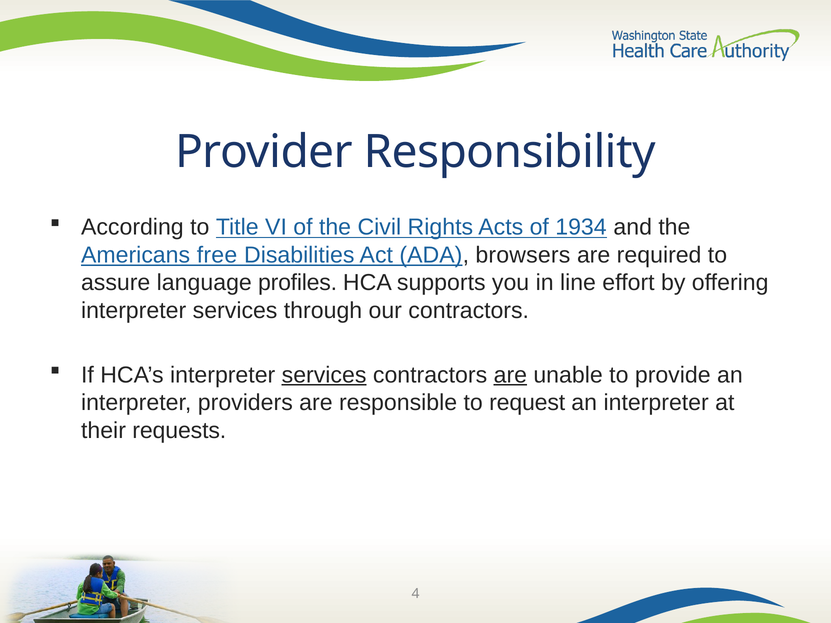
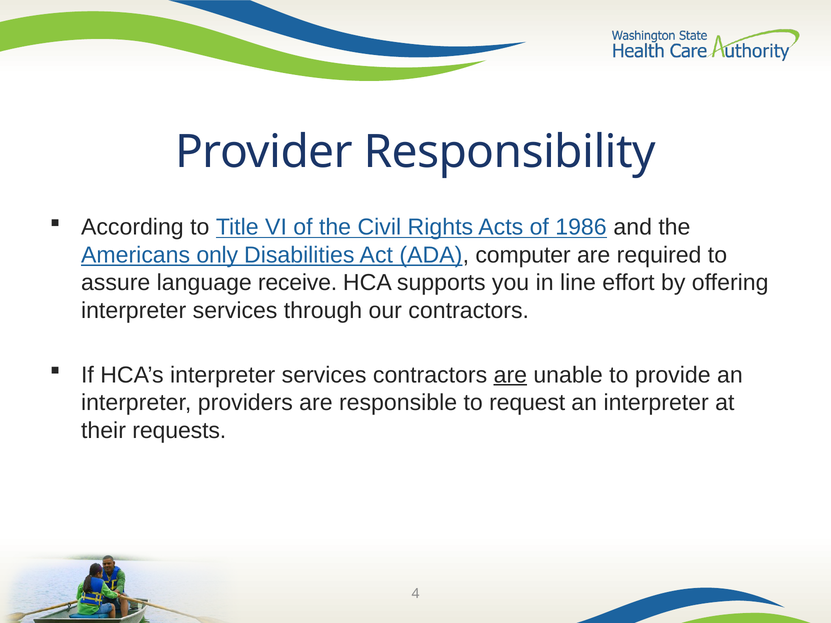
1934: 1934 -> 1986
free: free -> only
browsers: browsers -> computer
profiles: profiles -> receive
services at (324, 375) underline: present -> none
